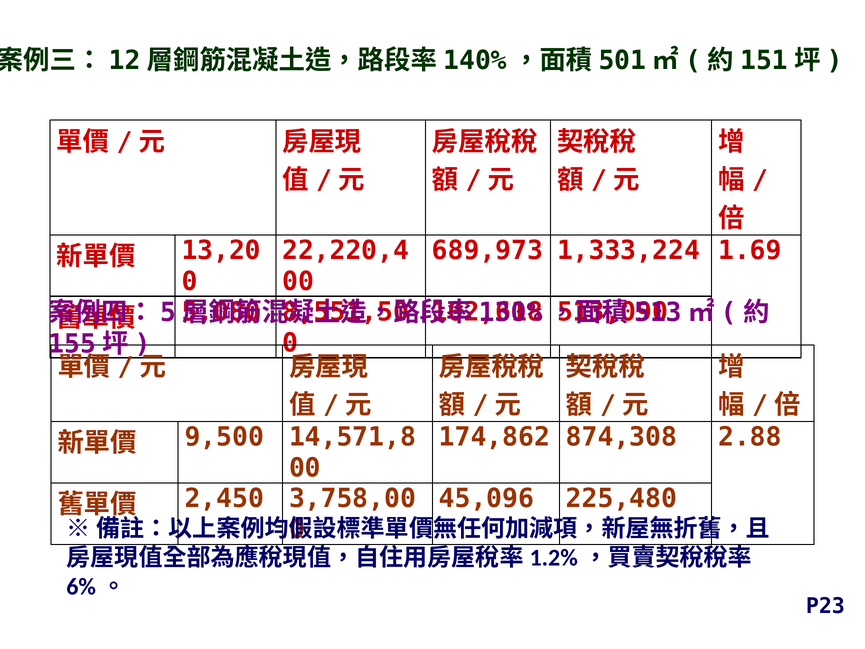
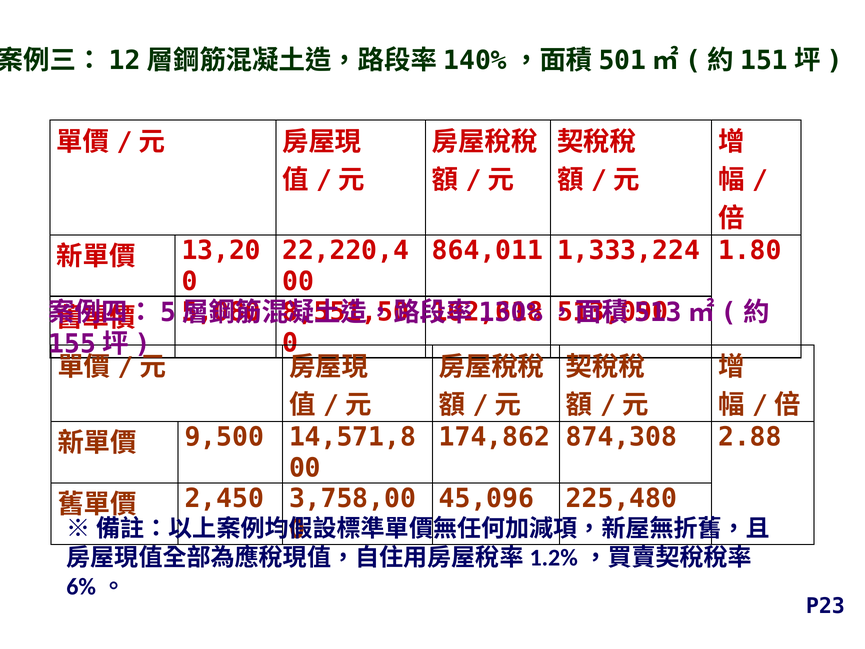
689,973: 689,973 -> 864,011
1.69: 1.69 -> 1.80
